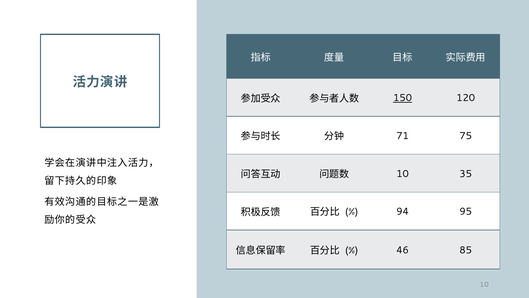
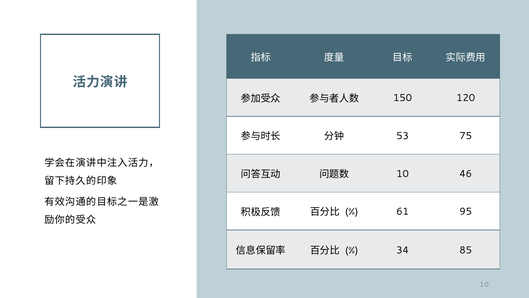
150 underline: present -> none
71: 71 -> 53
35: 35 -> 46
94: 94 -> 61
46: 46 -> 34
